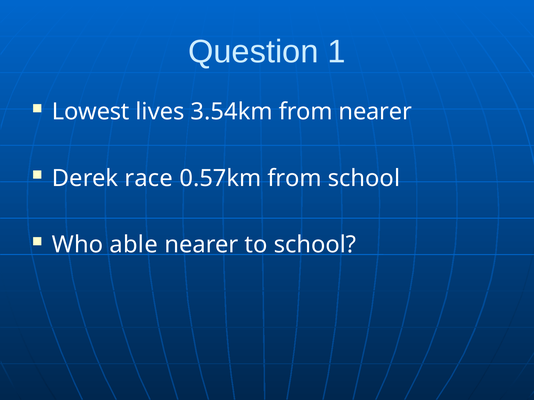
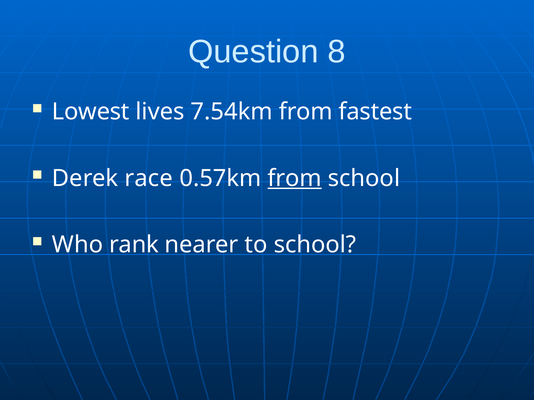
1: 1 -> 8
3.54km: 3.54km -> 7.54km
from nearer: nearer -> fastest
from at (295, 178) underline: none -> present
able: able -> rank
